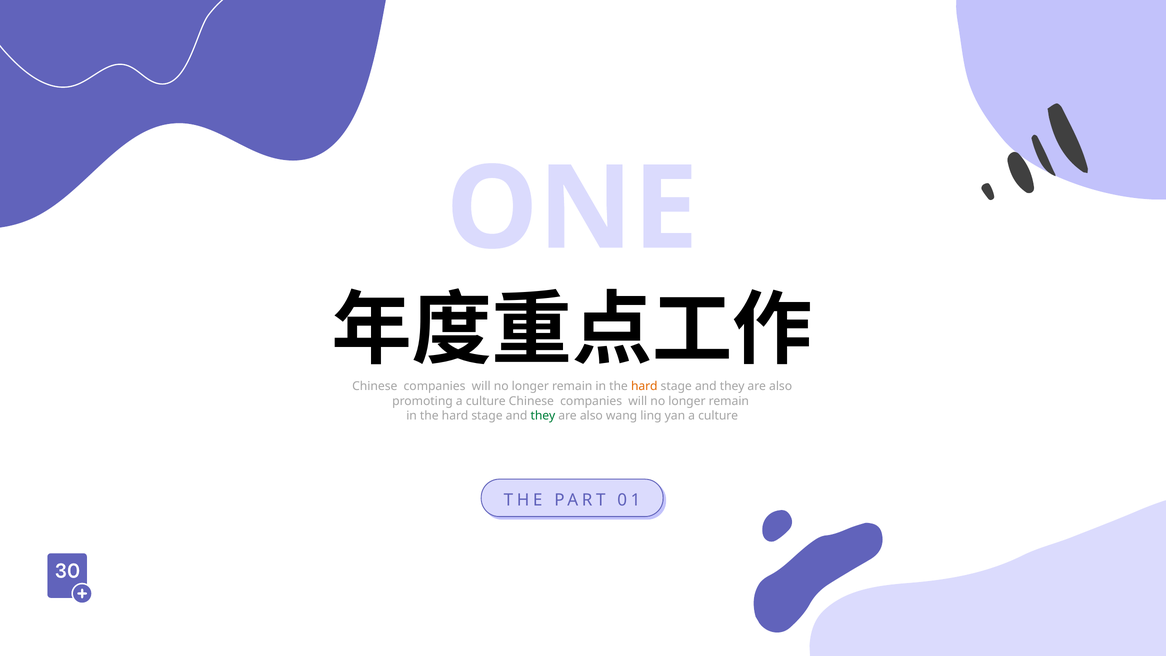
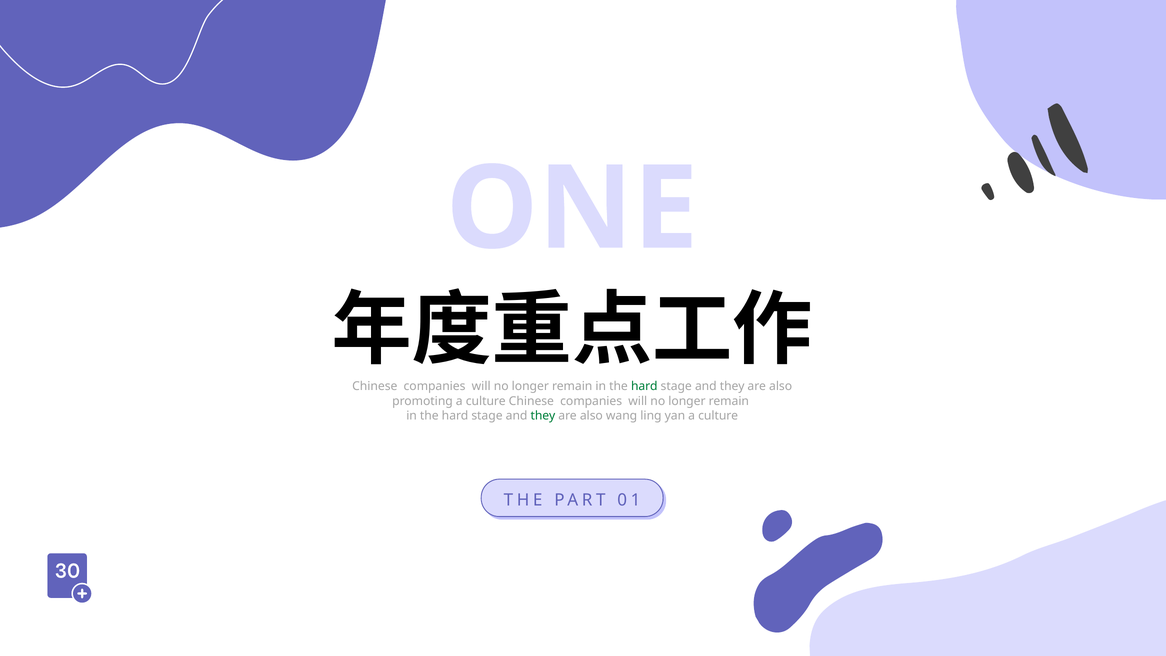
hard at (644, 386) colour: orange -> green
